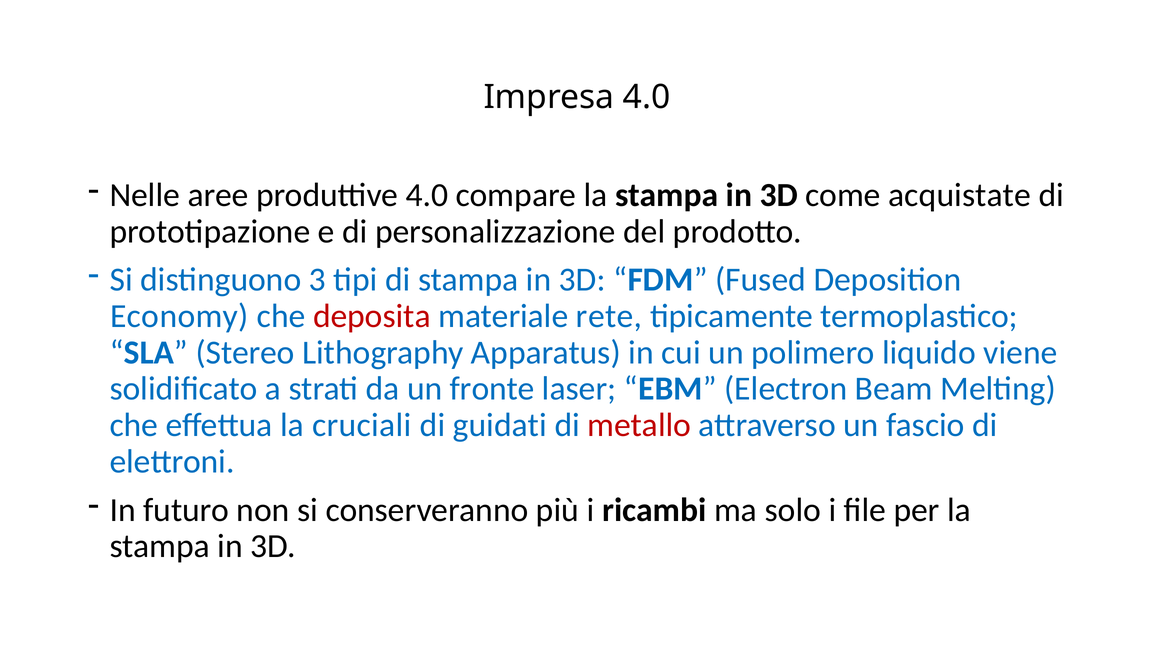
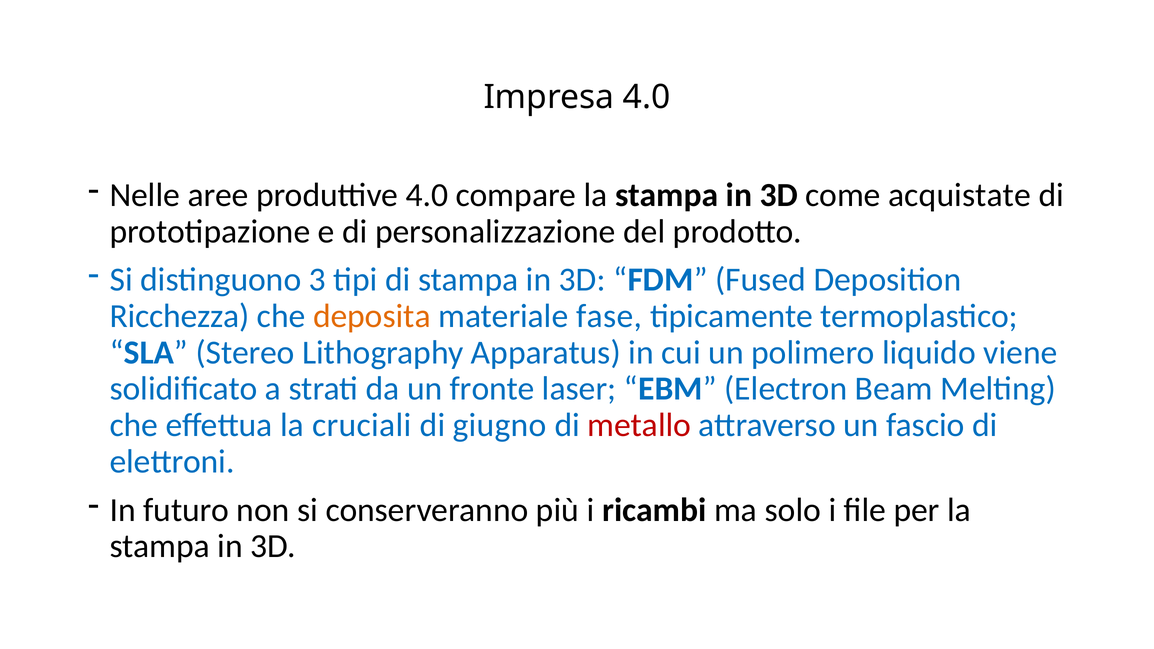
Economy: Economy -> Ricchezza
deposita colour: red -> orange
rete: rete -> fase
guidati: guidati -> giugno
